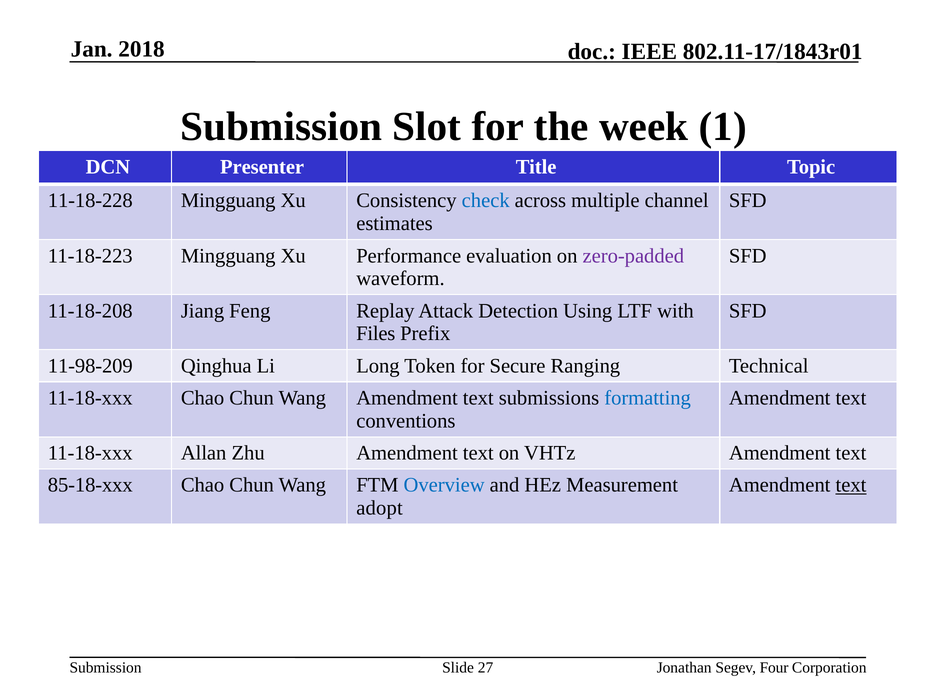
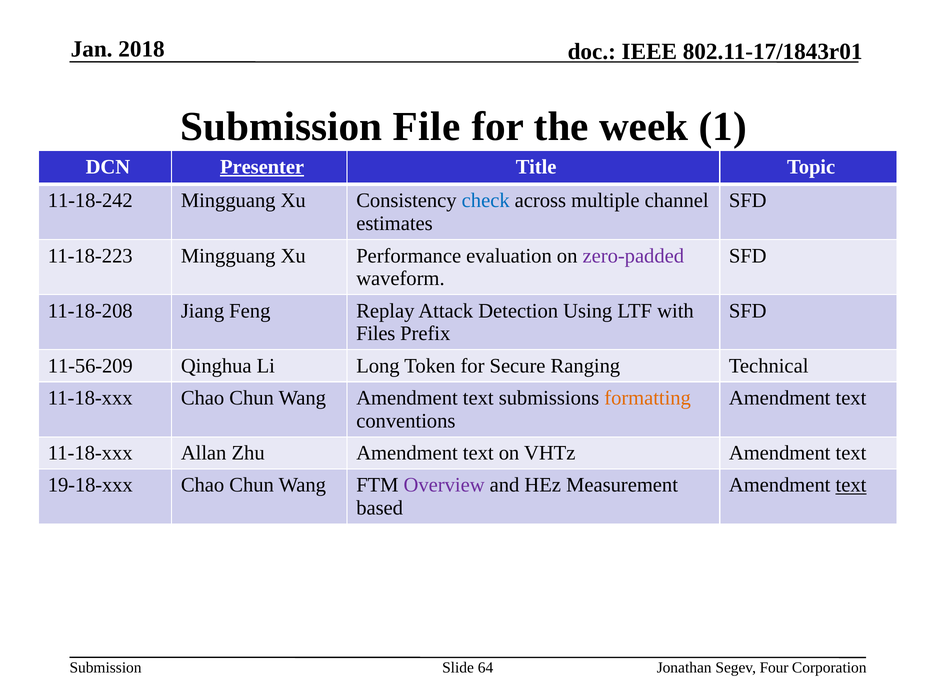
Slot: Slot -> File
Presenter underline: none -> present
11-18-228: 11-18-228 -> 11-18-242
11-98-209: 11-98-209 -> 11-56-209
formatting colour: blue -> orange
85-18-xxx: 85-18-xxx -> 19-18-xxx
Overview colour: blue -> purple
adopt: adopt -> based
27: 27 -> 64
